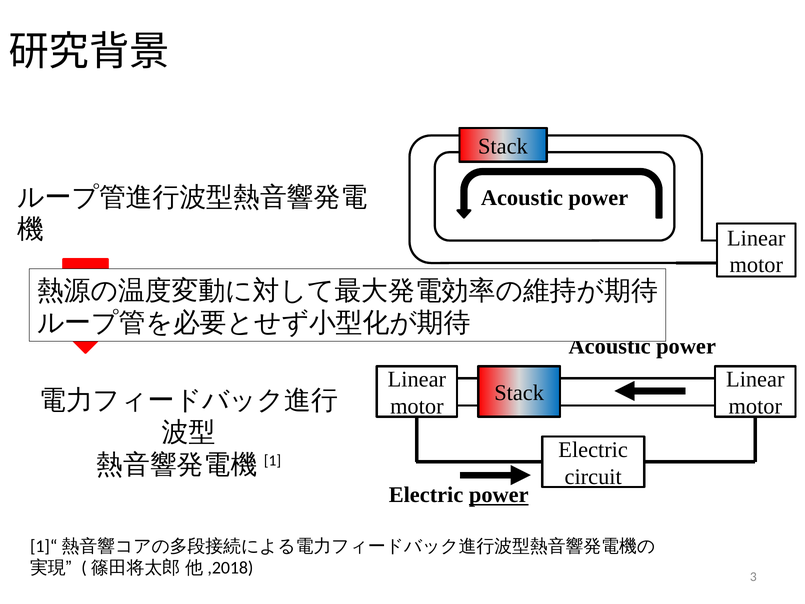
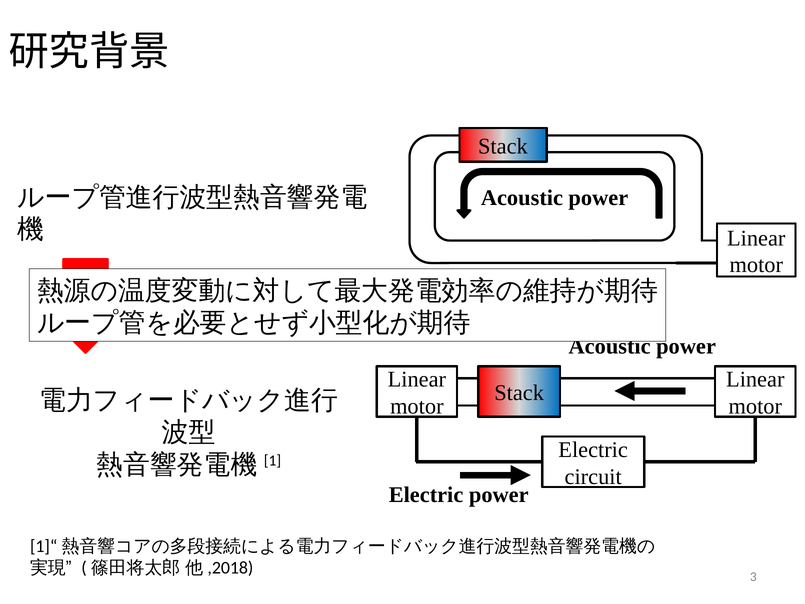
power at (499, 495) underline: present -> none
